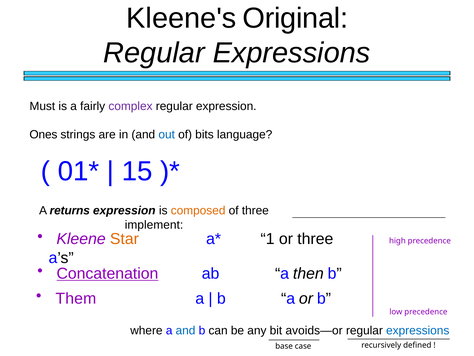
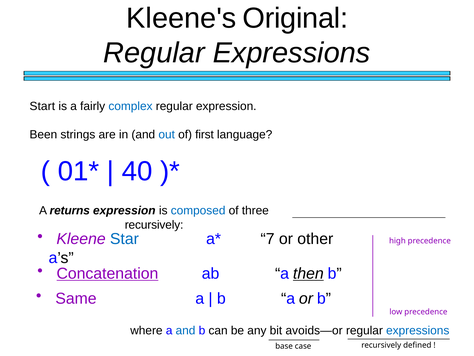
Must: Must -> Start
complex colour: purple -> blue
Ones: Ones -> Been
bits: bits -> first
15: 15 -> 40
composed colour: orange -> blue
implement at (154, 225): implement -> recursively
Star colour: orange -> blue
1: 1 -> 7
or three: three -> other
then underline: none -> present
Them: Them -> Same
